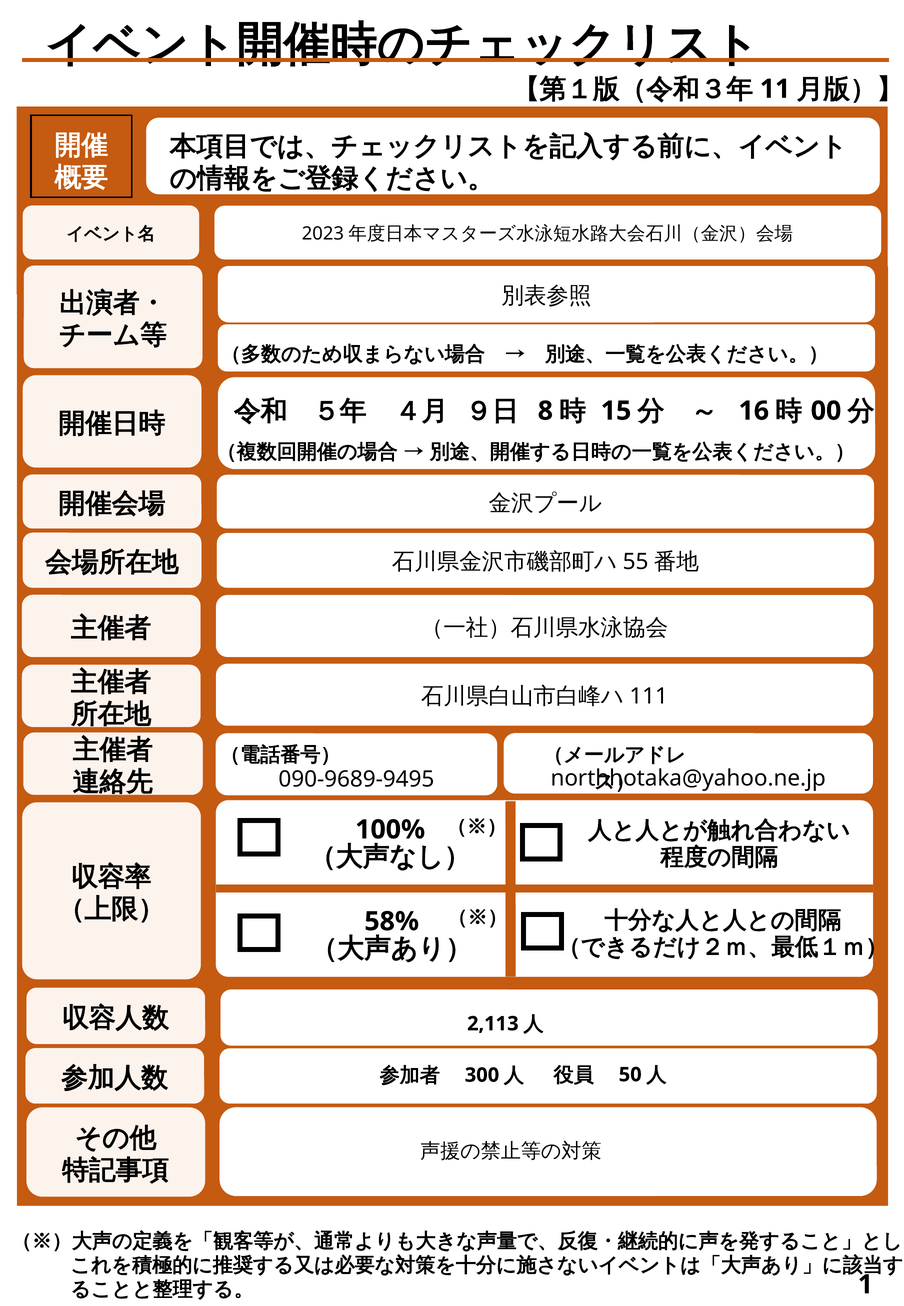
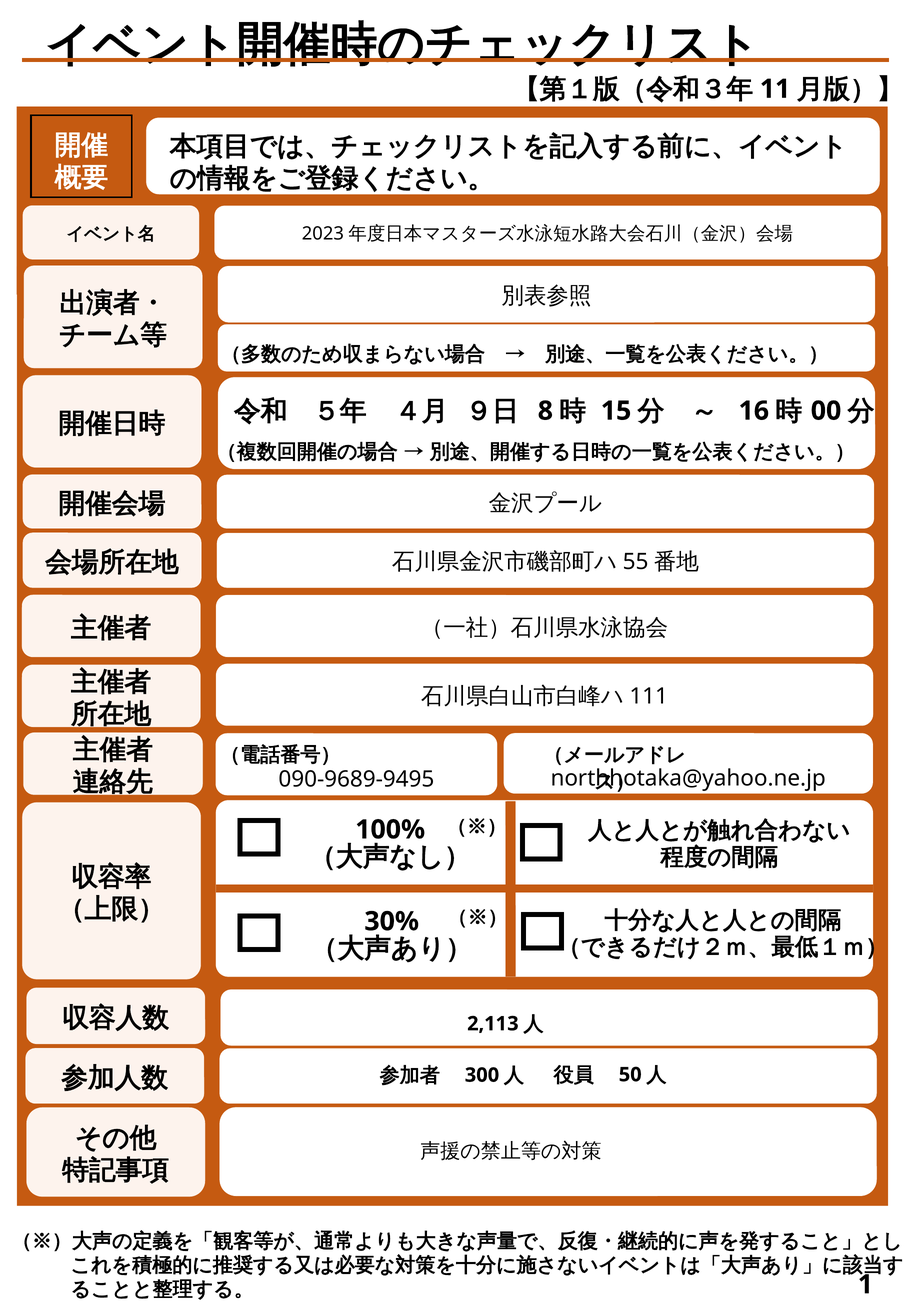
58%: 58% -> 30%
